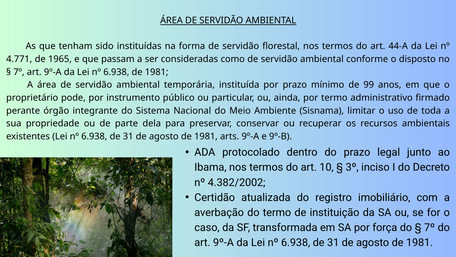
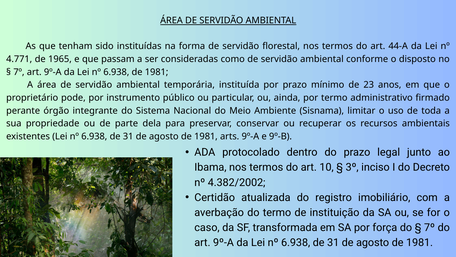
99: 99 -> 23
